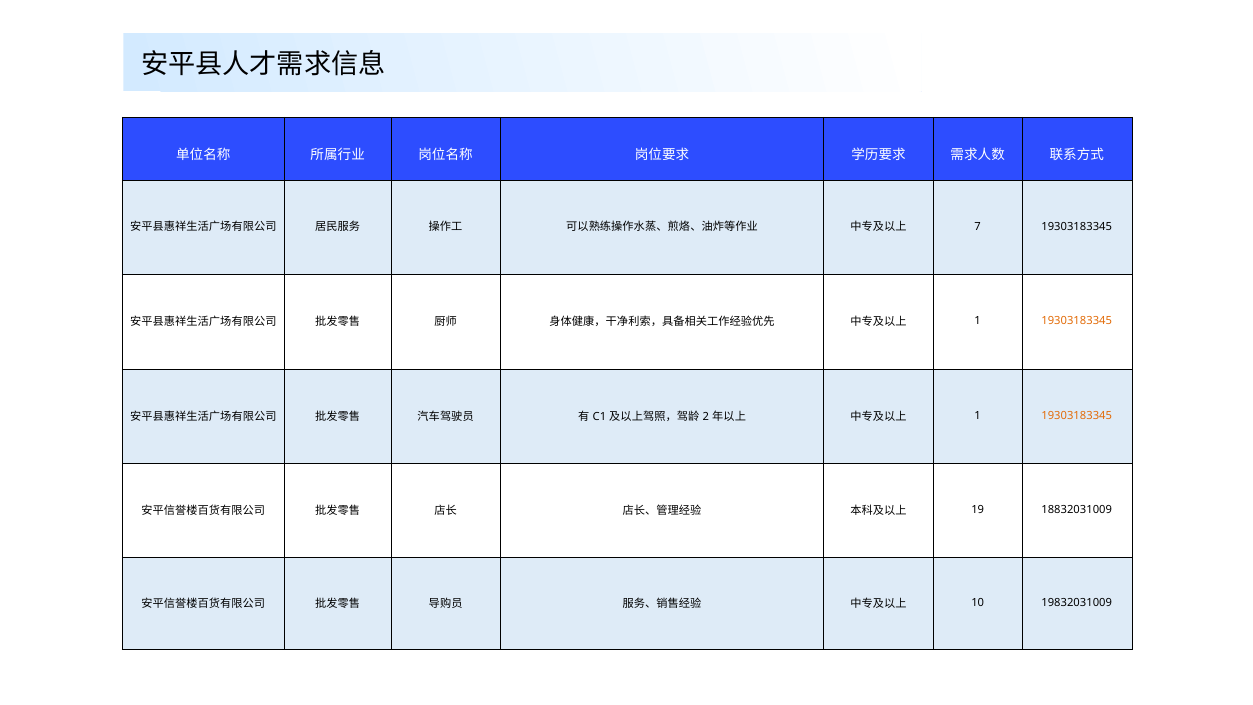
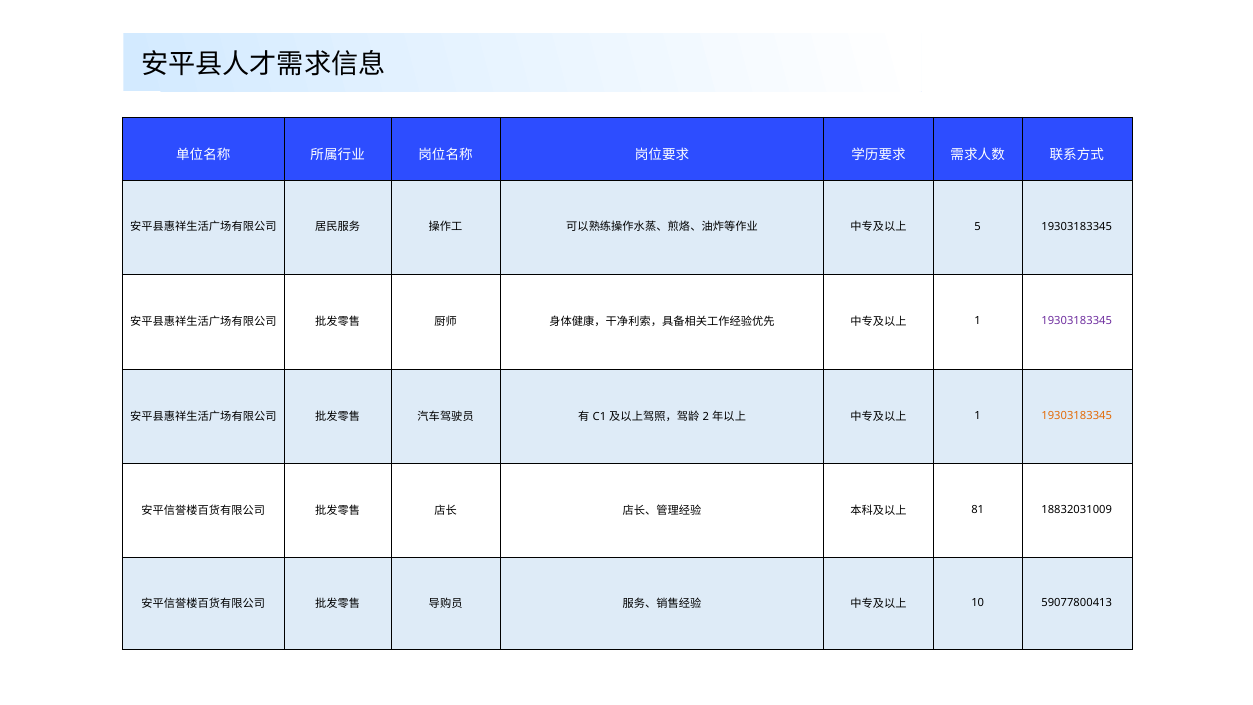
7: 7 -> 5
19303183345 at (1077, 321) colour: orange -> purple
19: 19 -> 81
19832031009: 19832031009 -> 59077800413
